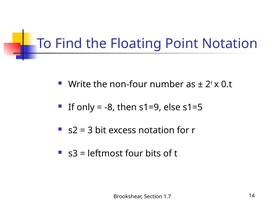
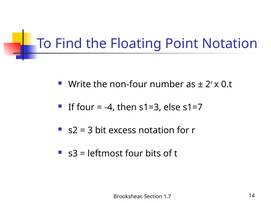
If only: only -> four
-8: -8 -> -4
s1=9: s1=9 -> s1=3
s1=5: s1=5 -> s1=7
